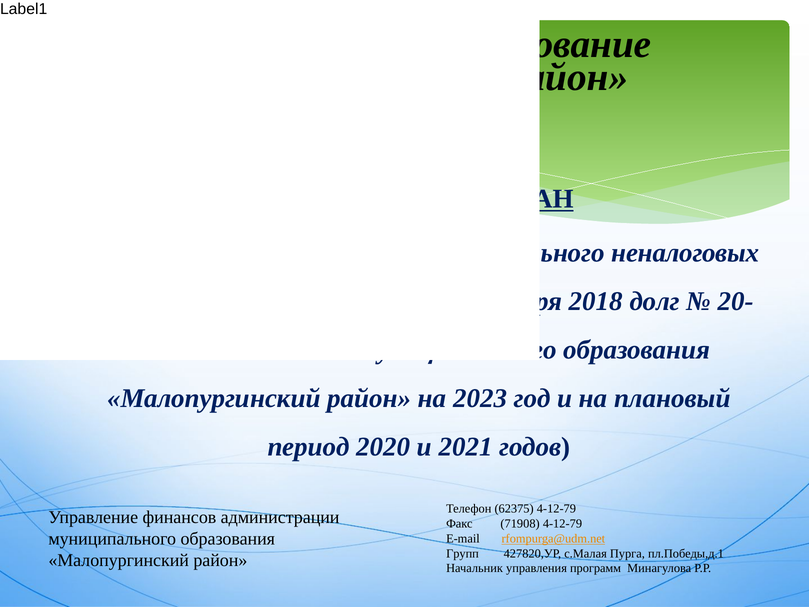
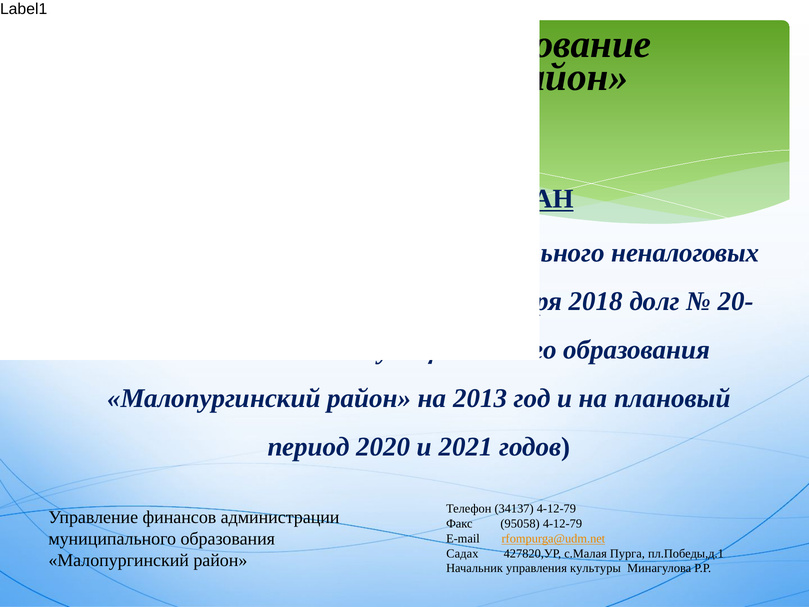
2023: 2023 -> 2013
62375: 62375 -> 34137
71908: 71908 -> 95058
Групп: Групп -> Садах
программ: программ -> культуры
